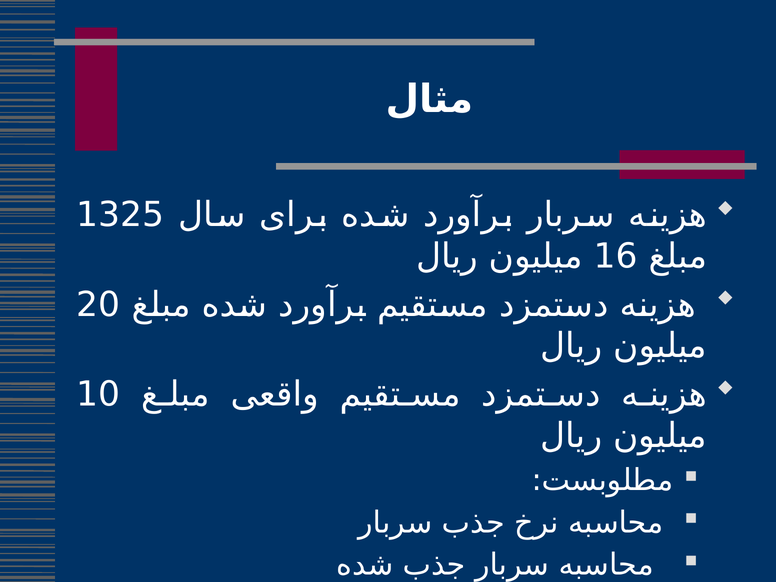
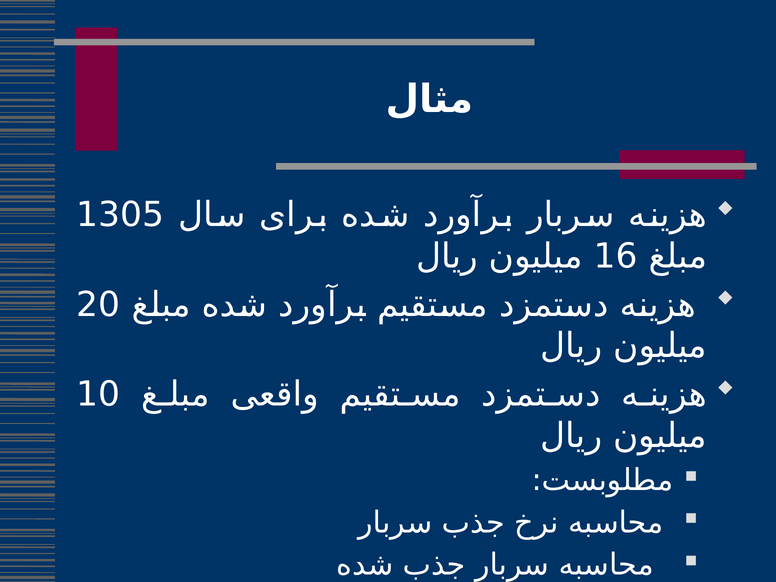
1325: 1325 -> 1305
